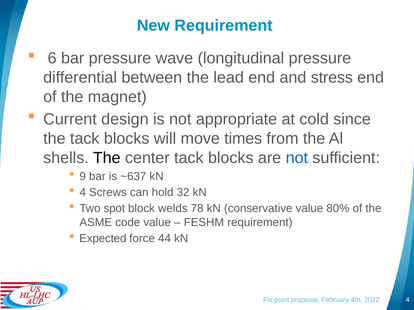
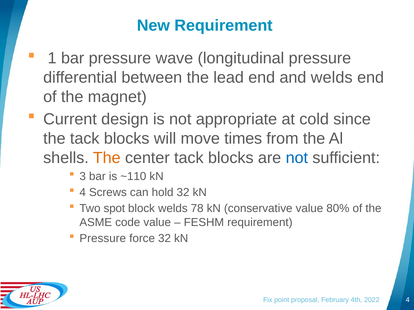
6: 6 -> 1
and stress: stress -> welds
The at (107, 158) colour: black -> orange
9: 9 -> 3
~637: ~637 -> ~110
Expected at (103, 239): Expected -> Pressure
force 44: 44 -> 32
